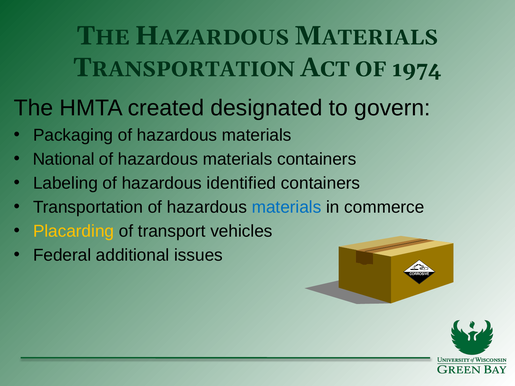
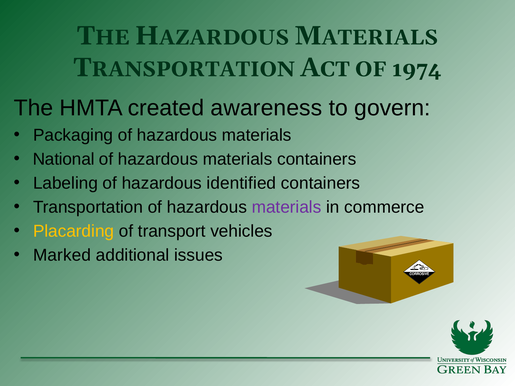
designated: designated -> awareness
materials at (287, 207) colour: blue -> purple
Federal: Federal -> Marked
